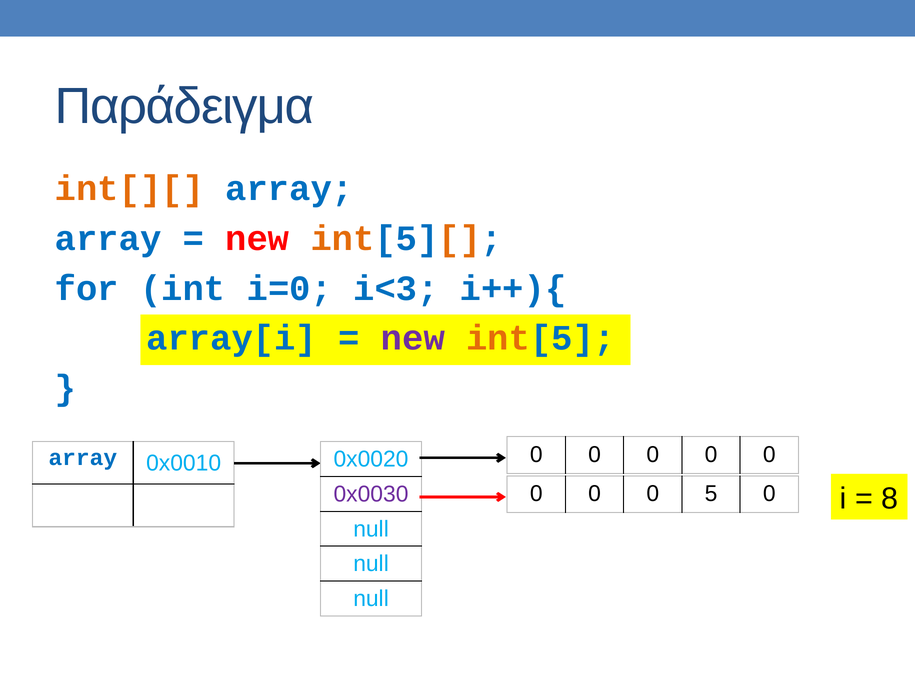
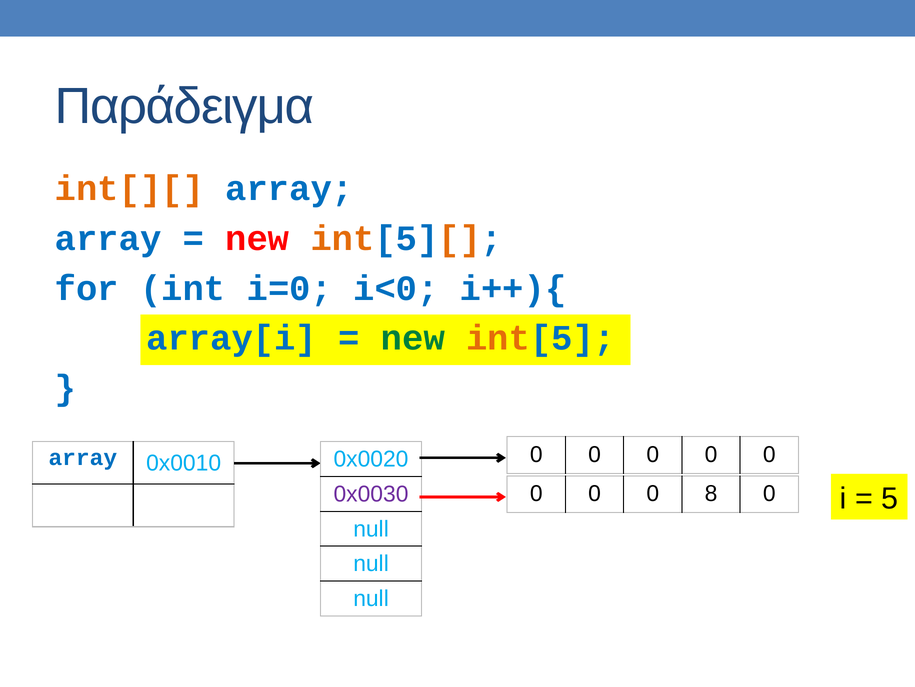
i<3: i<3 -> i<0
new at (413, 338) colour: purple -> green
5: 5 -> 8
8: 8 -> 5
